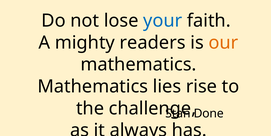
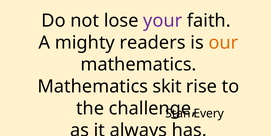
your colour: blue -> purple
lies: lies -> skit
Done: Done -> Every
